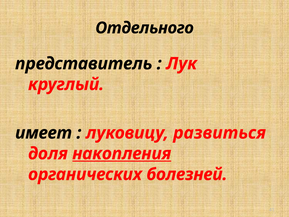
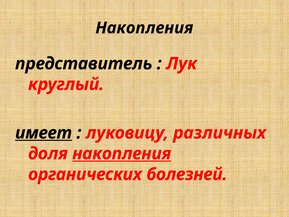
Отдельного at (145, 28): Отдельного -> Накопления
имеет underline: none -> present
развиться: развиться -> различных
